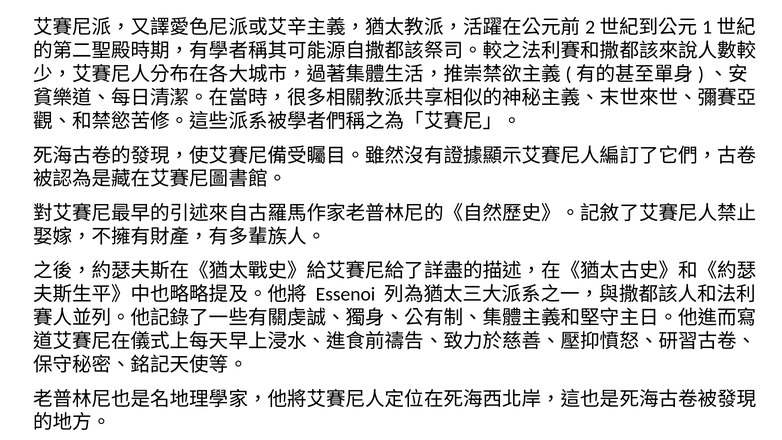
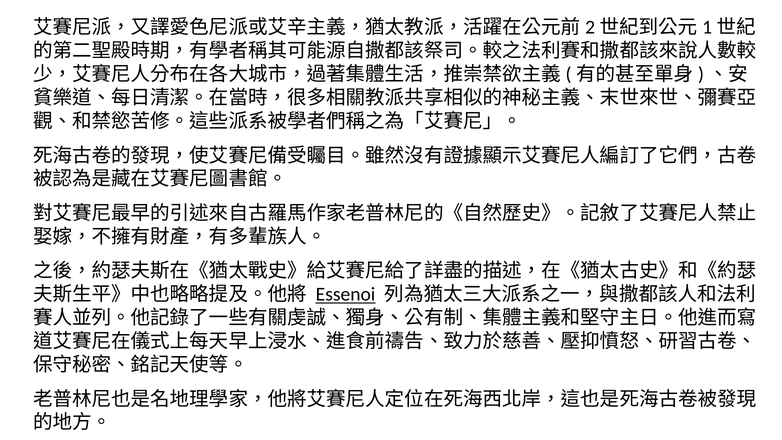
Essenoi underline: none -> present
